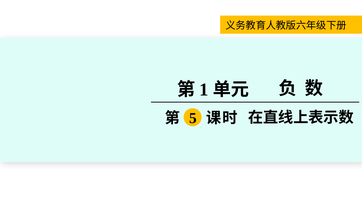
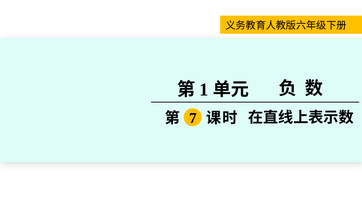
5: 5 -> 7
